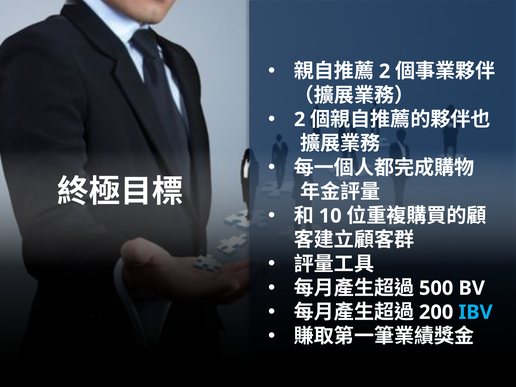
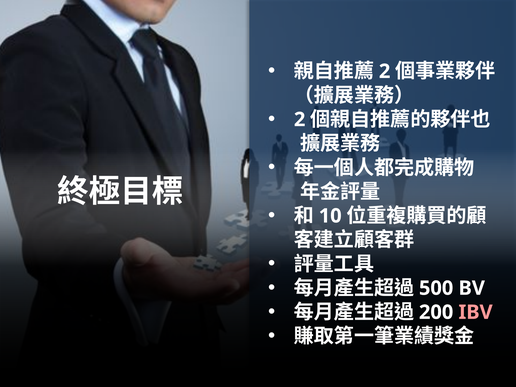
IBV colour: light blue -> pink
